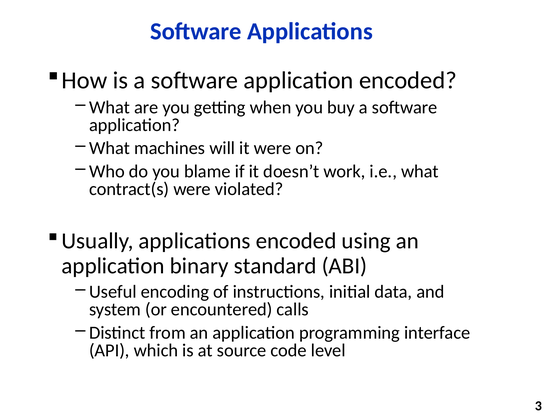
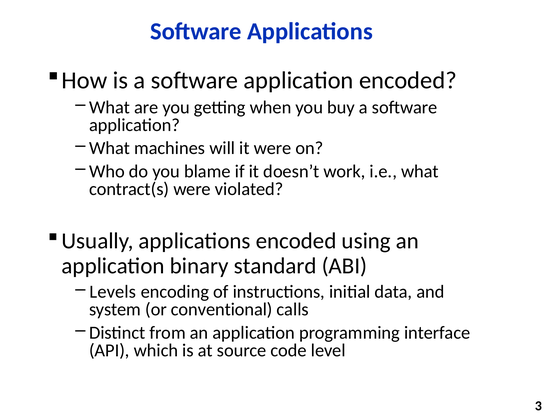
Useful: Useful -> Levels
encountered: encountered -> conventional
